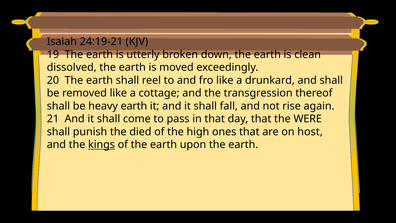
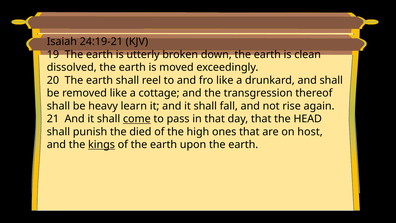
heavy earth: earth -> learn
come underline: none -> present
WERE: WERE -> HEAD
